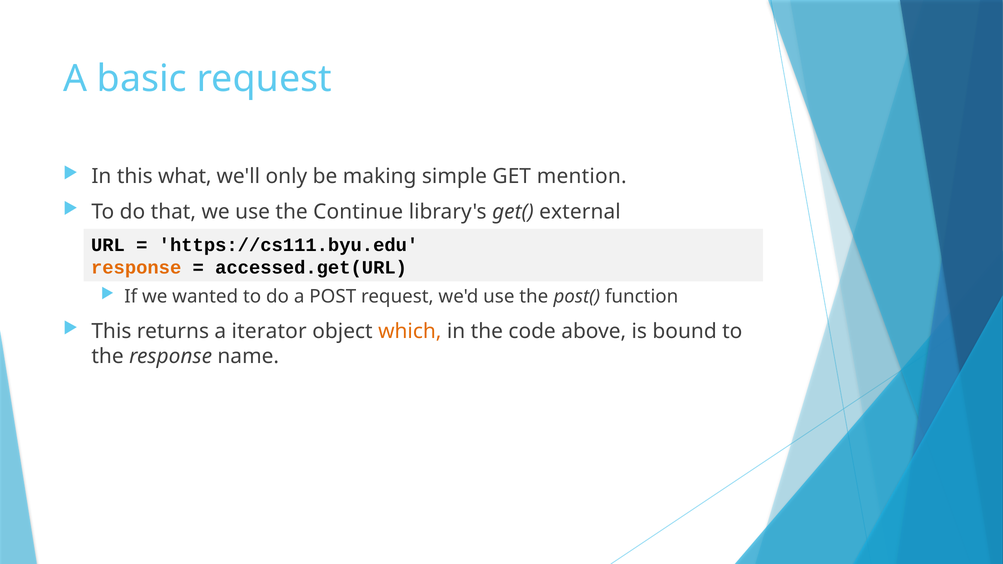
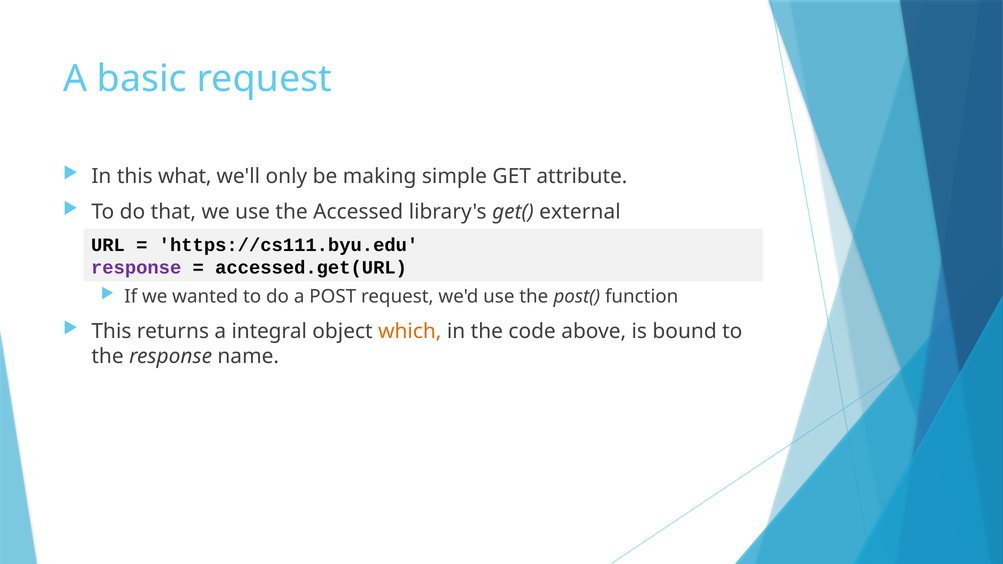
mention: mention -> attribute
Continue: Continue -> Accessed
response at (136, 268) colour: orange -> purple
iterator: iterator -> integral
